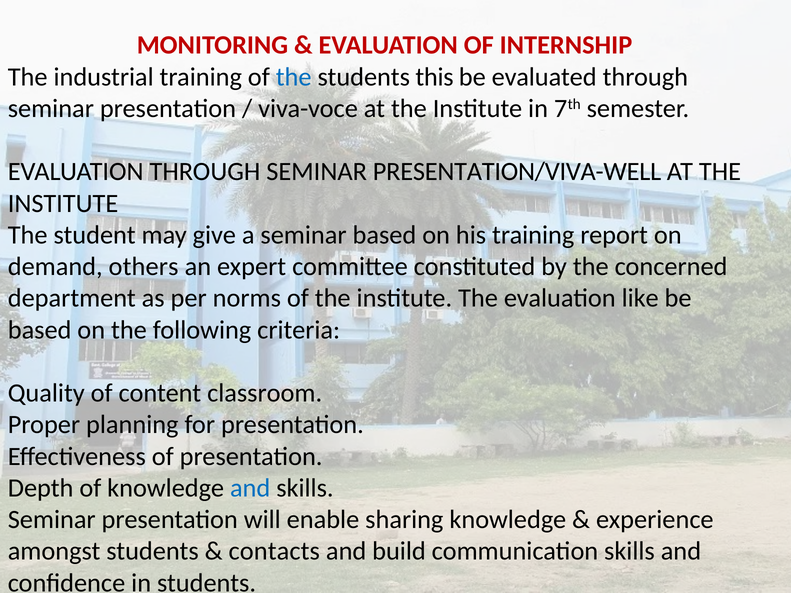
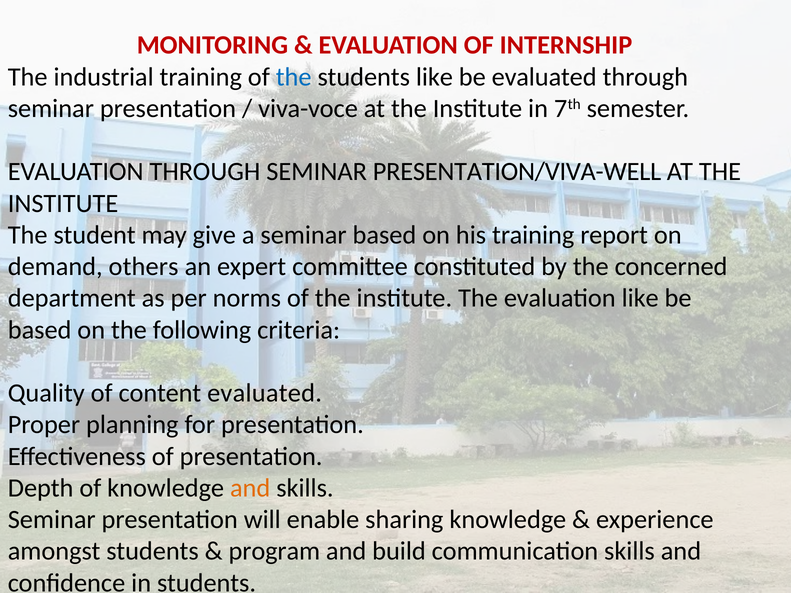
students this: this -> like
content classroom: classroom -> evaluated
and at (250, 488) colour: blue -> orange
contacts: contacts -> program
